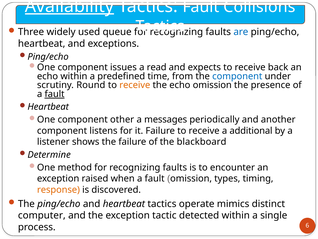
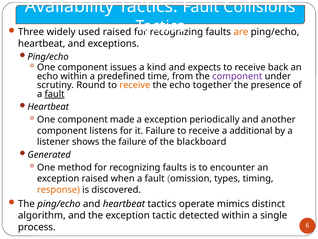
Availability underline: present -> none
used queue: queue -> raised
are colour: blue -> orange
read: read -> kind
component at (237, 76) colour: blue -> purple
echo omission: omission -> together
other: other -> made
a messages: messages -> exception
Determine: Determine -> Generated
computer: computer -> algorithm
